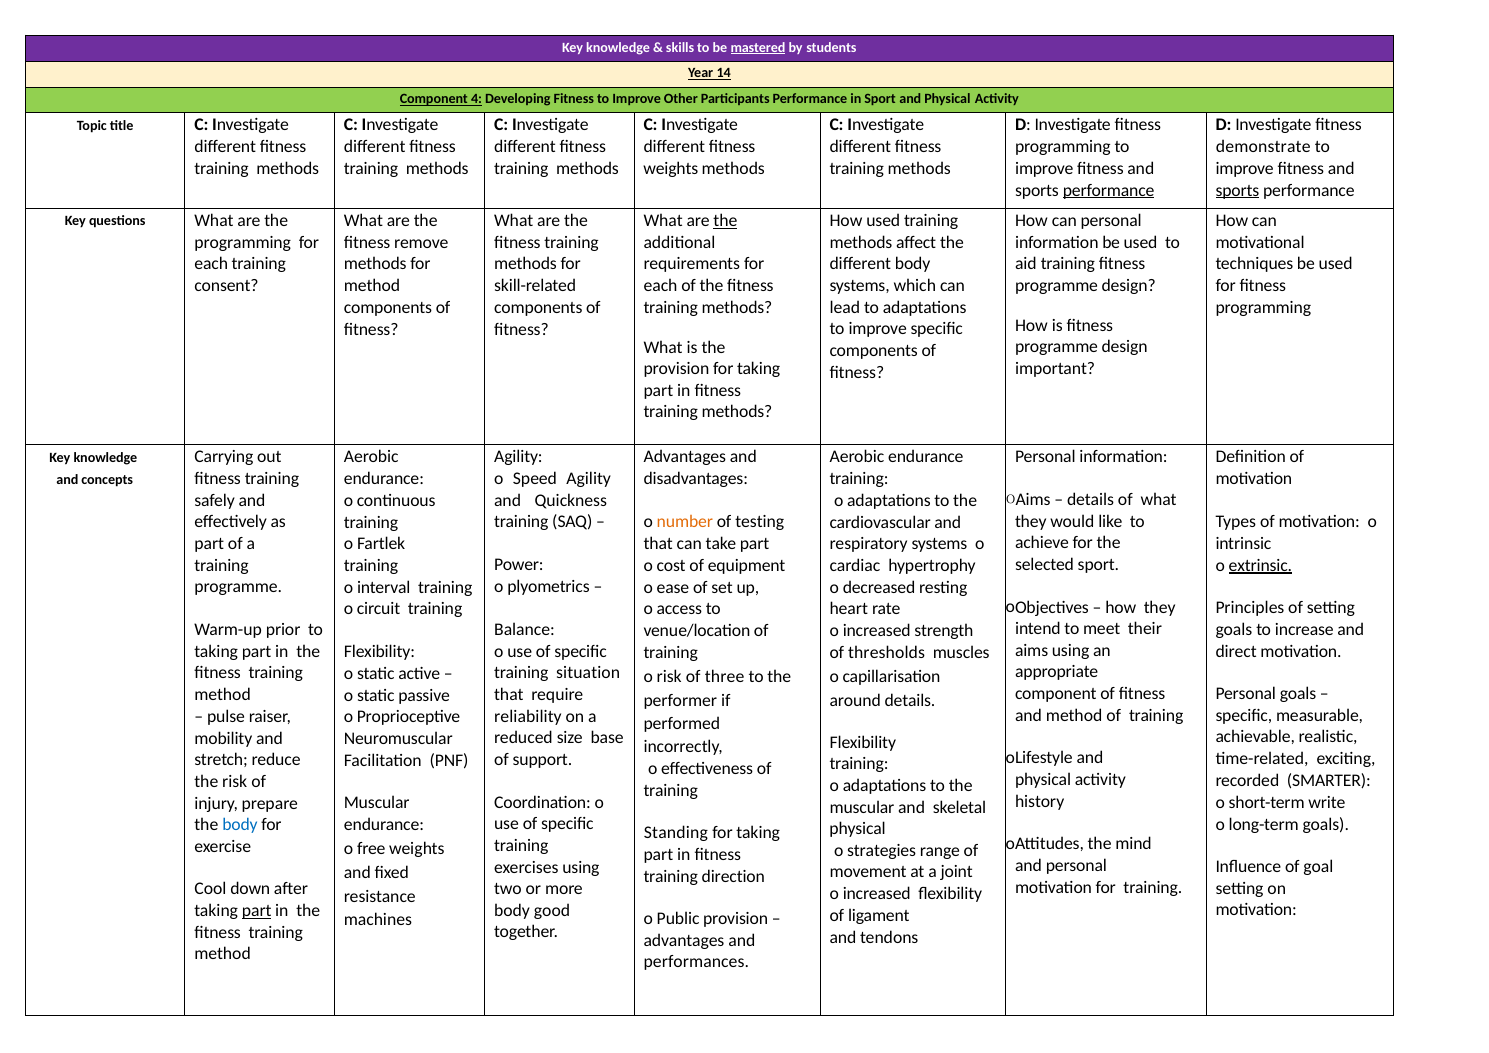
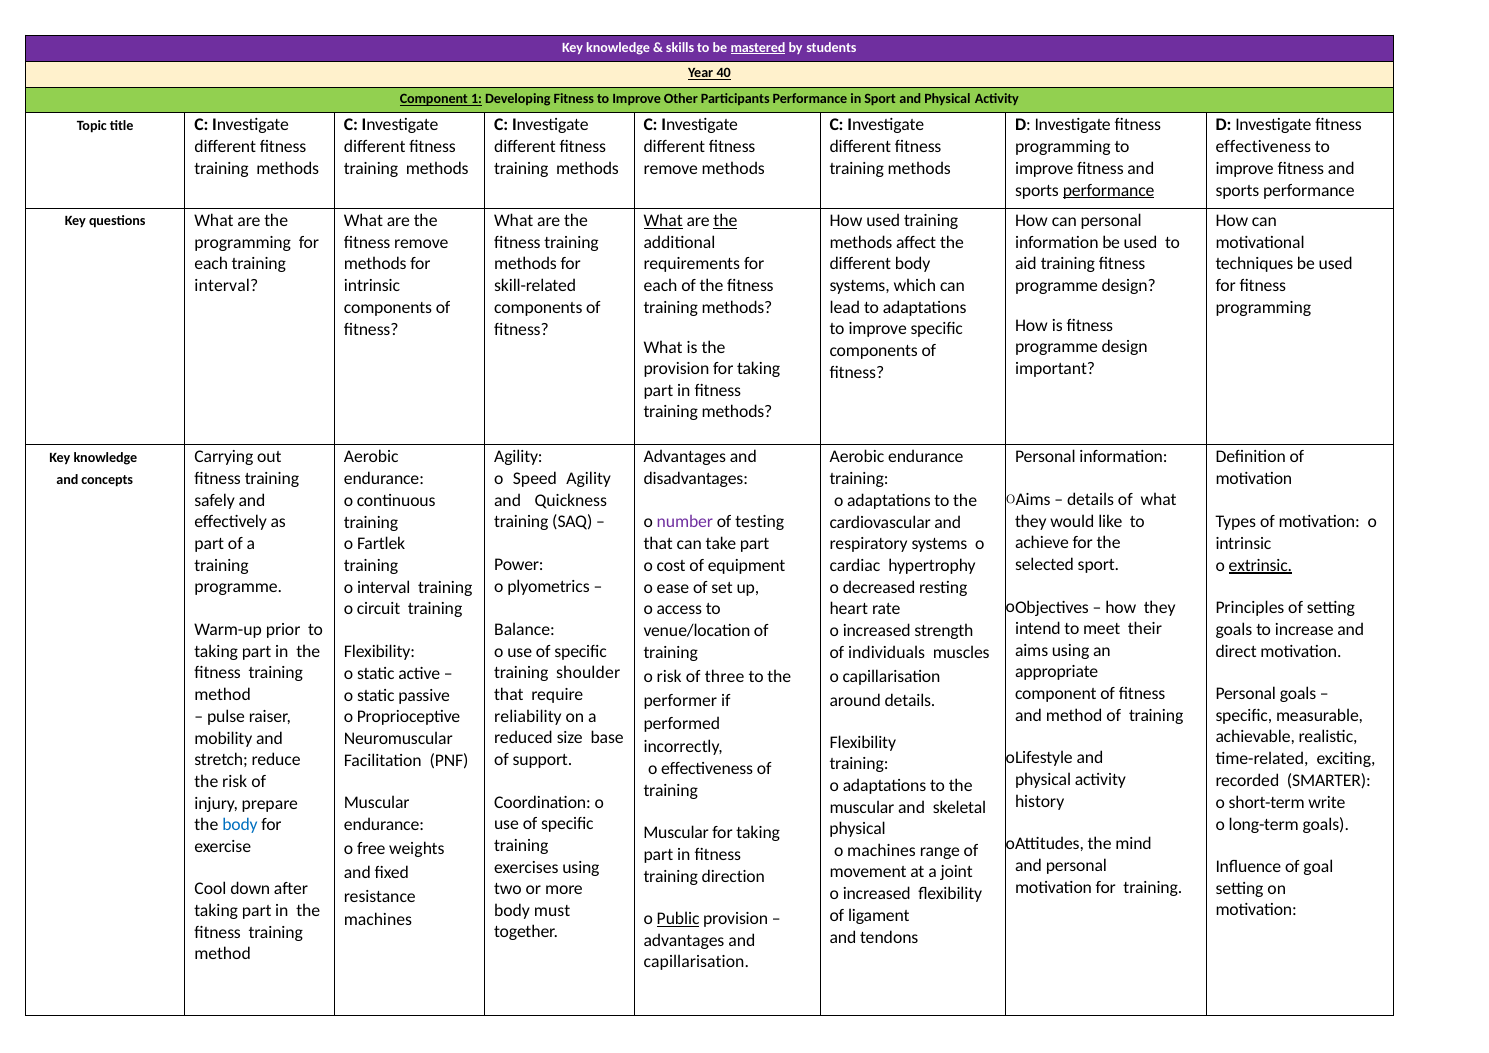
14: 14 -> 40
4: 4 -> 1
demonstrate at (1263, 147): demonstrate -> effectiveness
weights at (671, 168): weights -> remove
sports at (1237, 190) underline: present -> none
What at (663, 221) underline: none -> present
consent at (226, 286): consent -> interval
method at (372, 286): method -> intrinsic
number colour: orange -> purple
thresholds: thresholds -> individuals
situation: situation -> shoulder
Standing at (676, 833): Standing -> Muscular
o strategies: strategies -> machines
good: good -> must
part at (257, 911) underline: present -> none
Public underline: none -> present
performances at (696, 962): performances -> capillarisation
